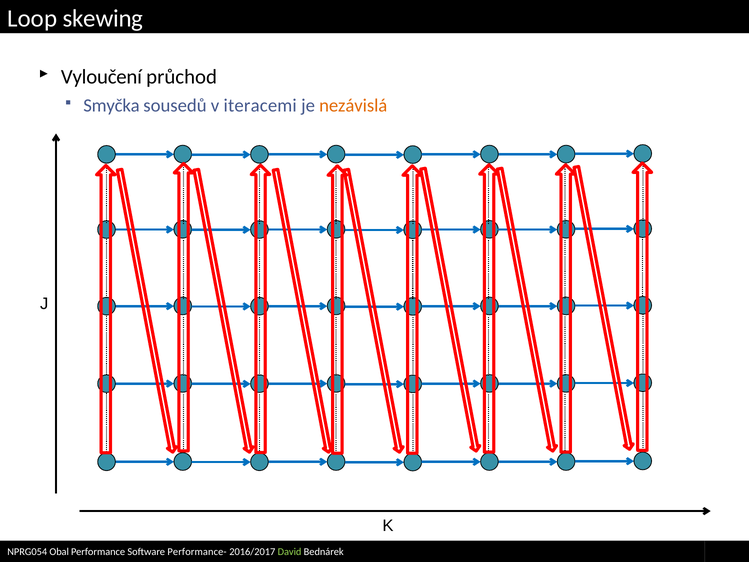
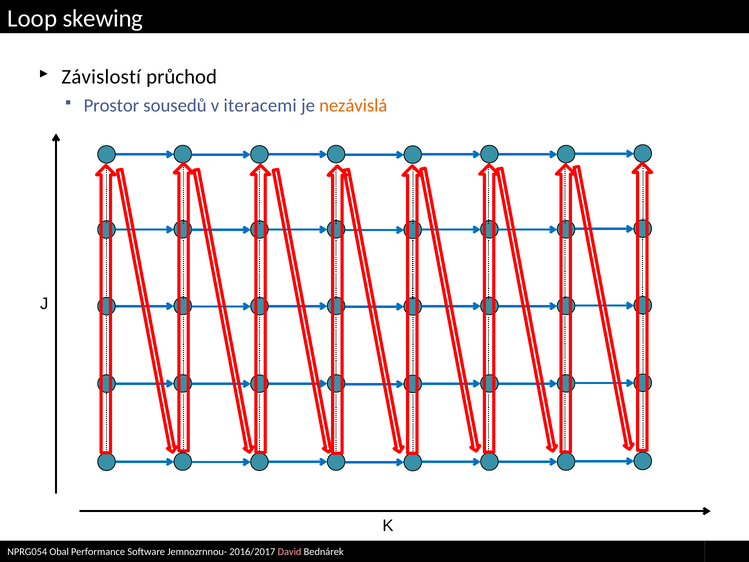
Vyloučení: Vyloučení -> Závislostí
Smyčka: Smyčka -> Prostor
Performance-: Performance- -> Jemnozrnnou-
David colour: light green -> pink
